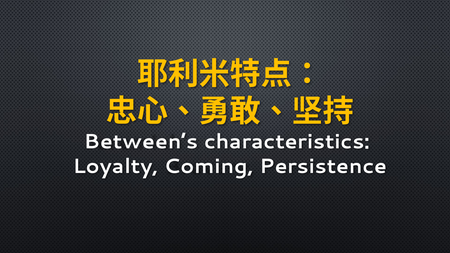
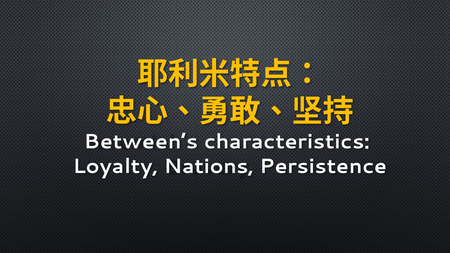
Coming: Coming -> Nations
